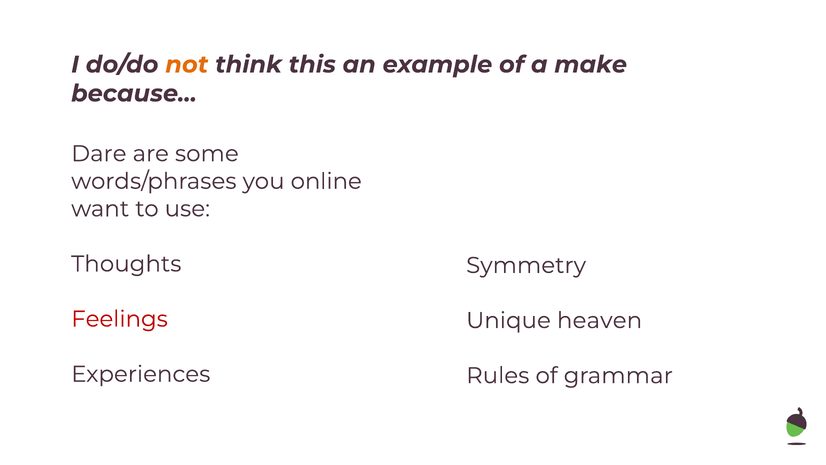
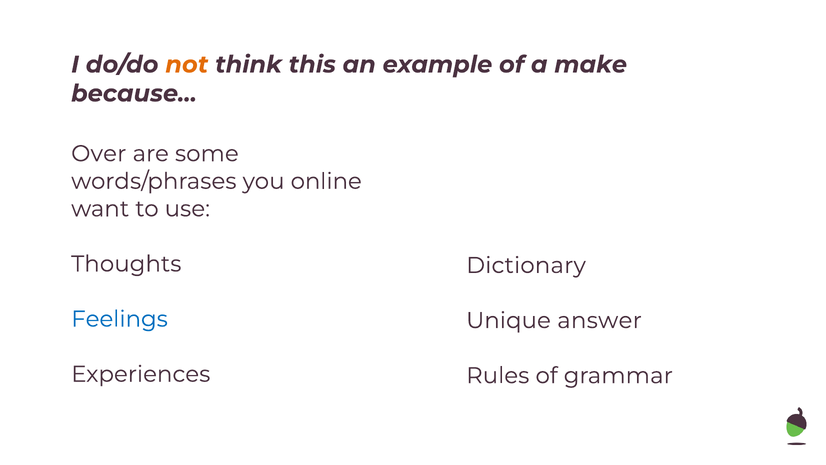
Dare: Dare -> Over
Symmetry: Symmetry -> Dictionary
Feelings colour: red -> blue
heaven: heaven -> answer
